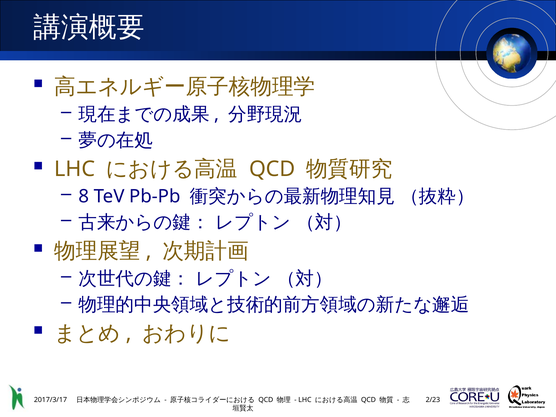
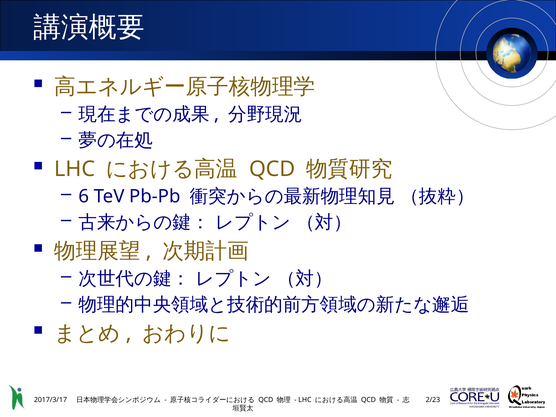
8: 8 -> 6
